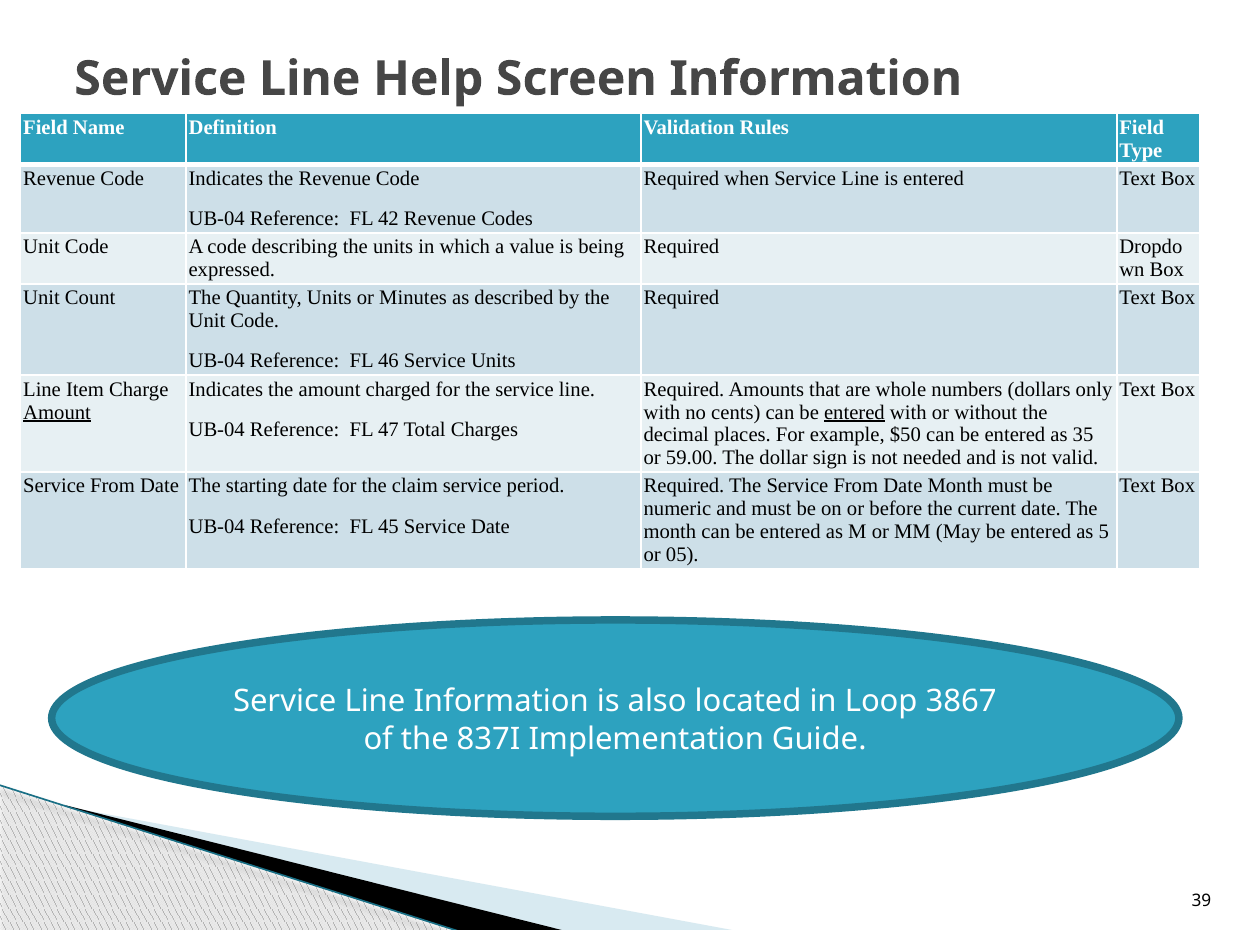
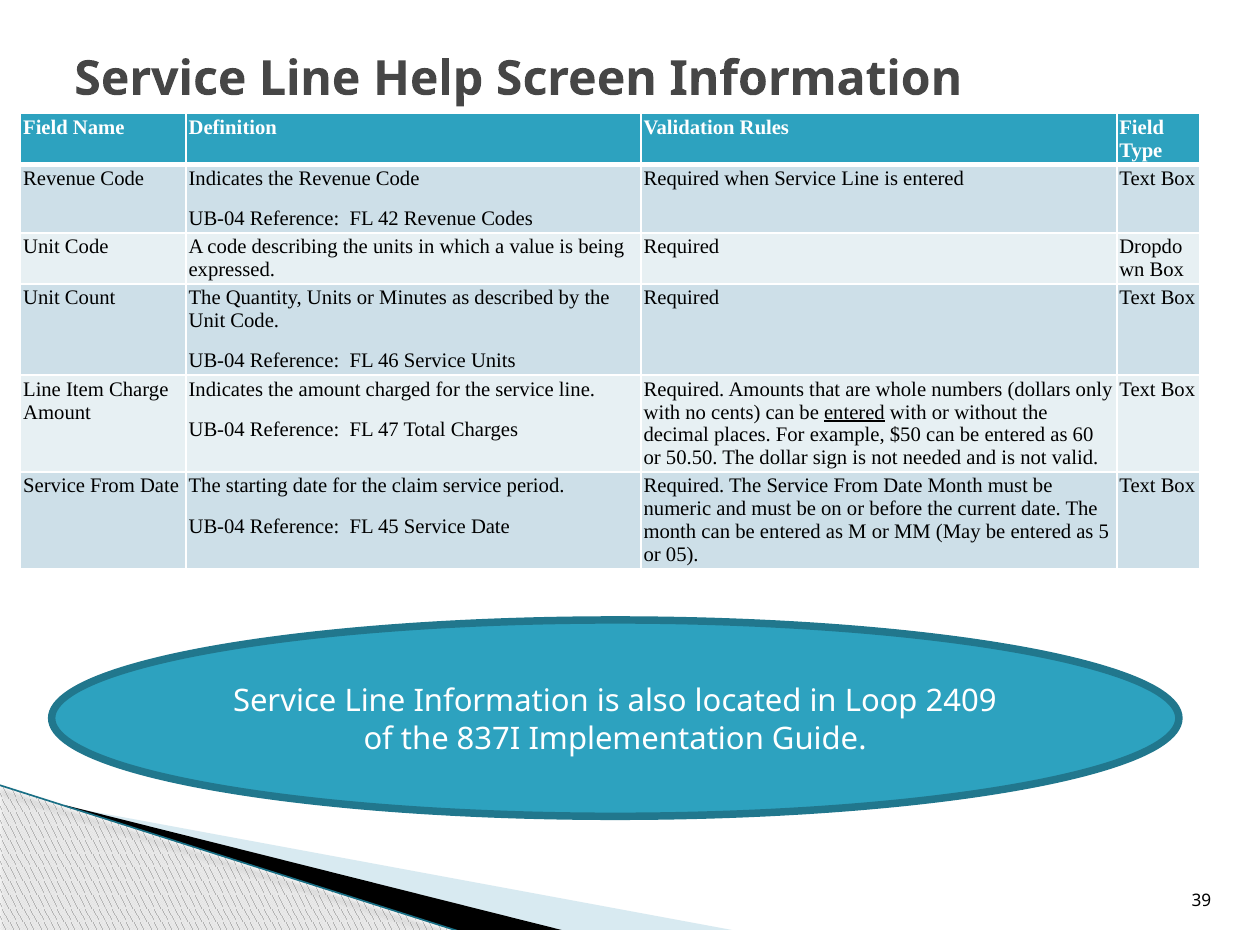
Amount at (57, 413) underline: present -> none
35: 35 -> 60
59.00: 59.00 -> 50.50
3867: 3867 -> 2409
